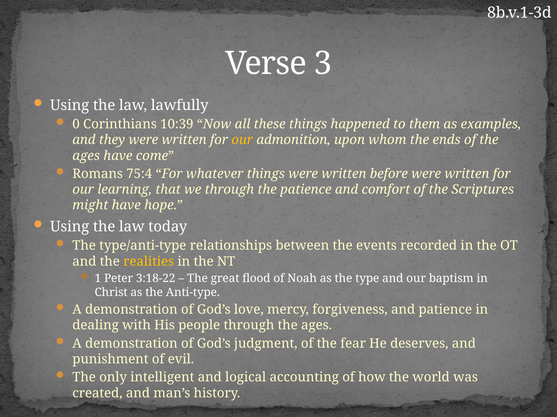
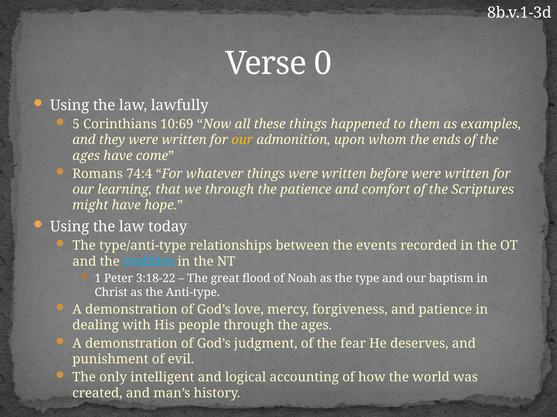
3: 3 -> 0
0: 0 -> 5
10:39: 10:39 -> 10:69
75:4: 75:4 -> 74:4
realities colour: yellow -> light blue
